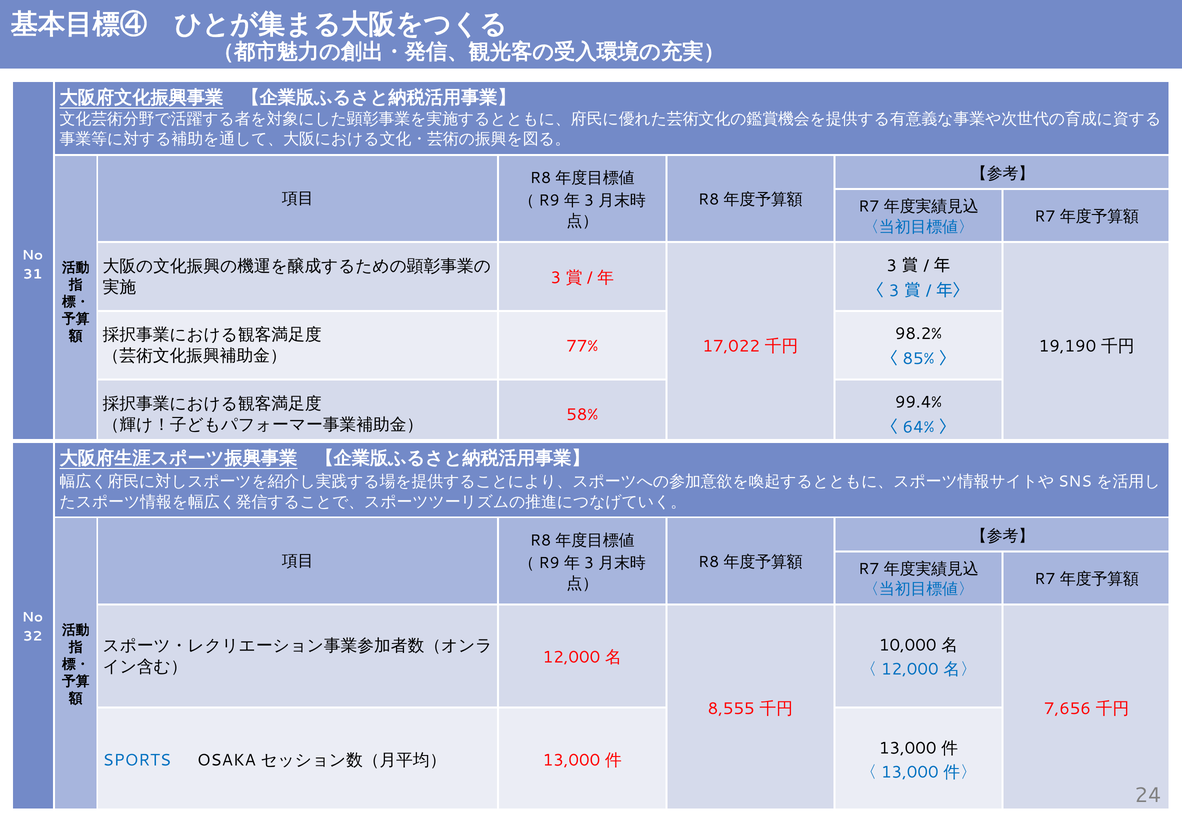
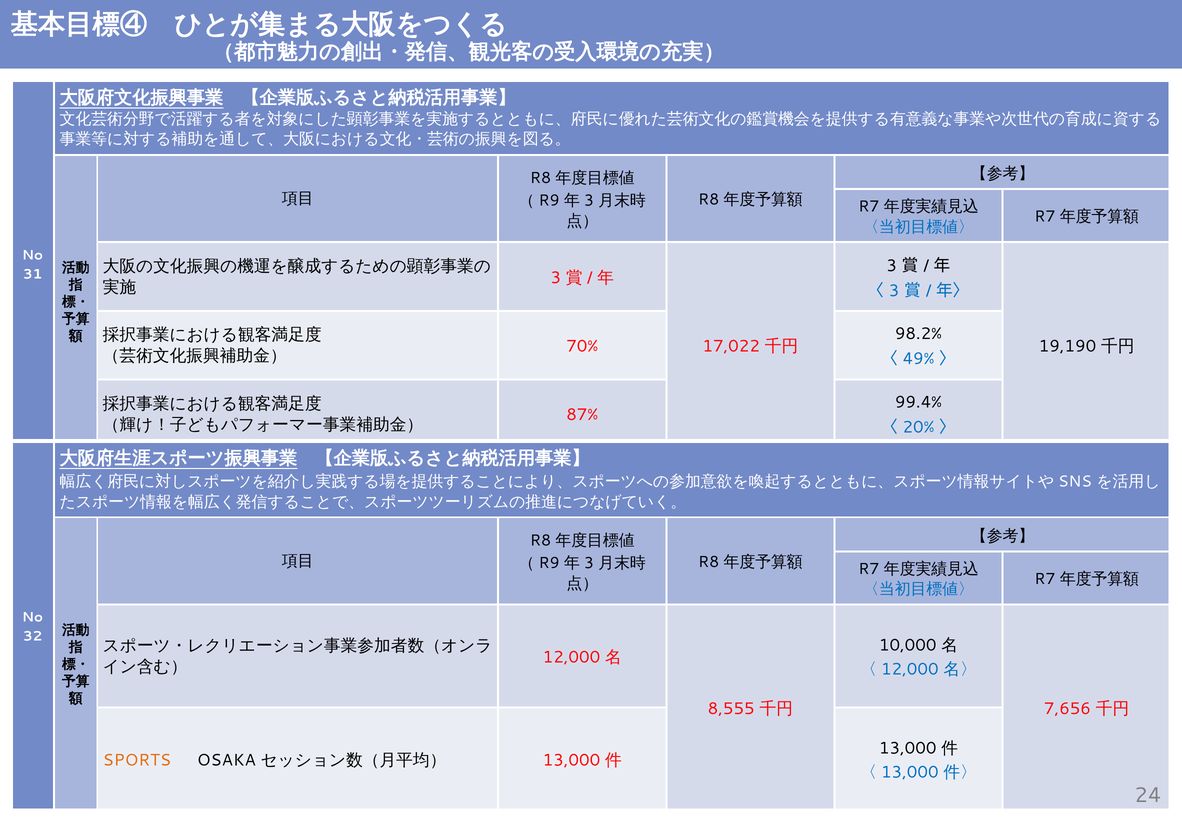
77%: 77% -> 70%
85%: 85% -> 49%
58%: 58% -> 87%
64%: 64% -> 20%
SPORTS colour: blue -> orange
